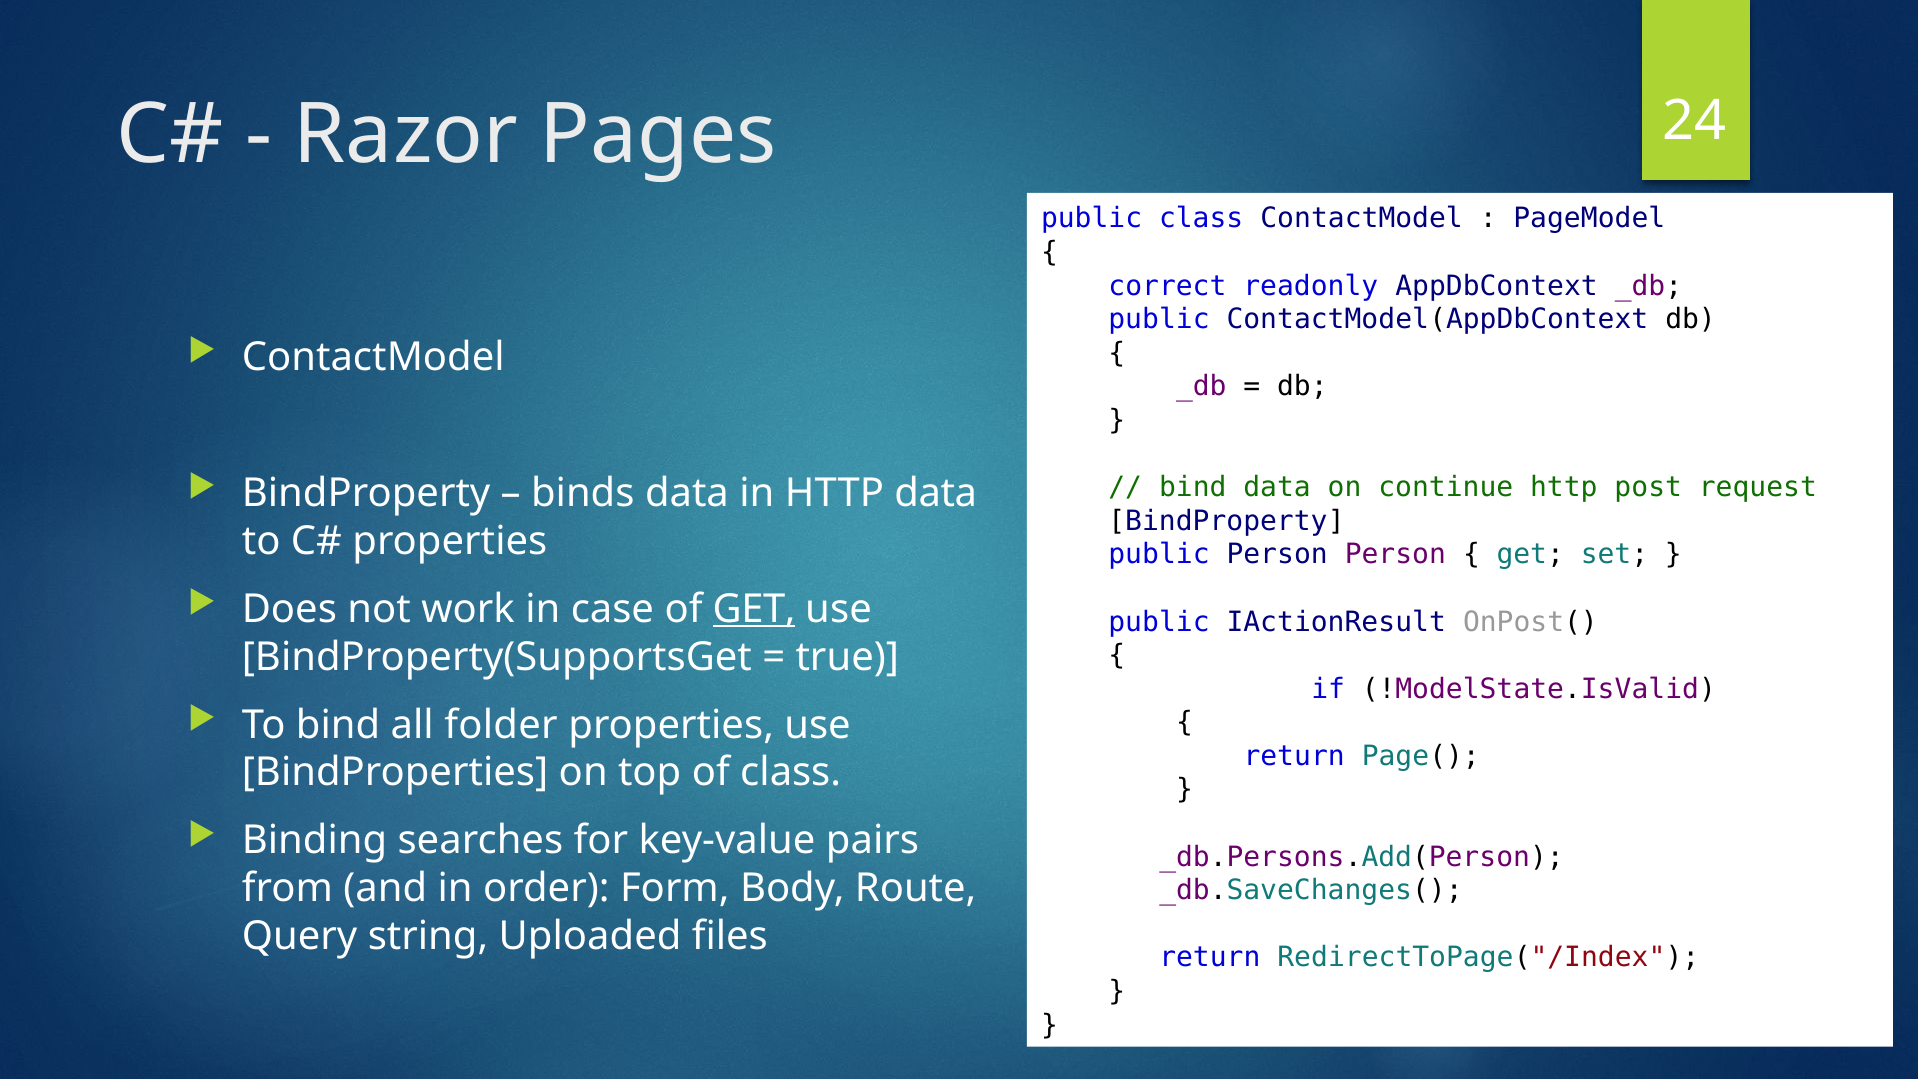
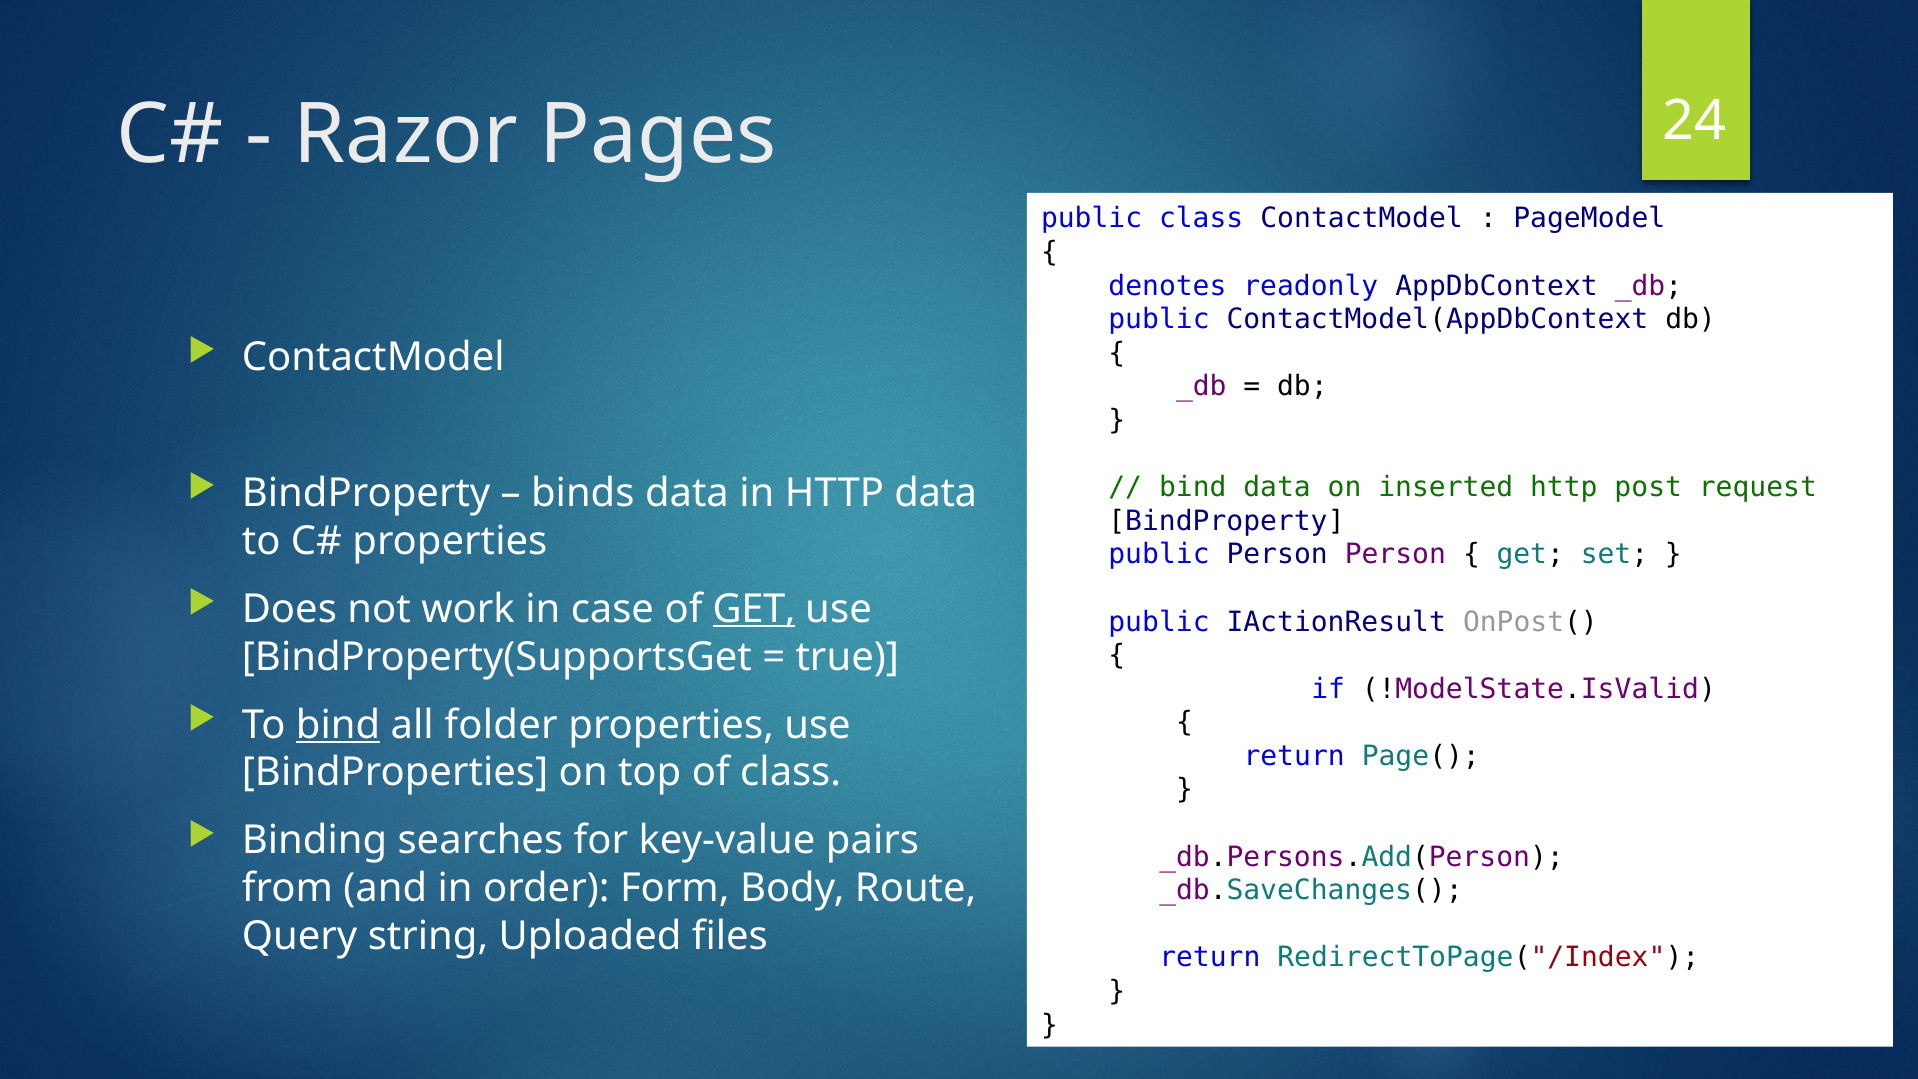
correct: correct -> denotes
continue: continue -> inserted
bind at (338, 725) underline: none -> present
